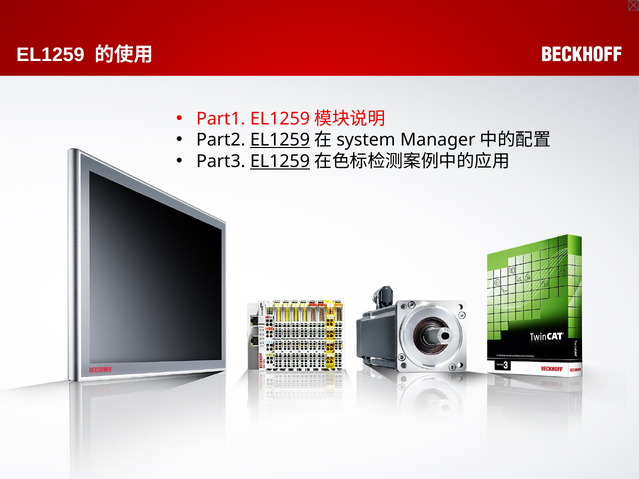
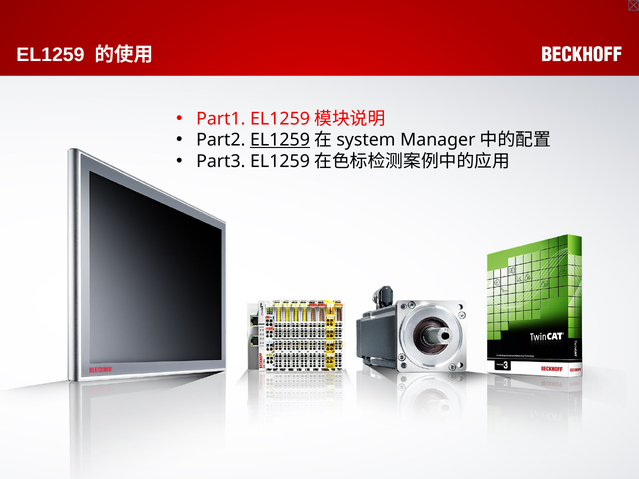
EL1259 at (280, 161) underline: present -> none
